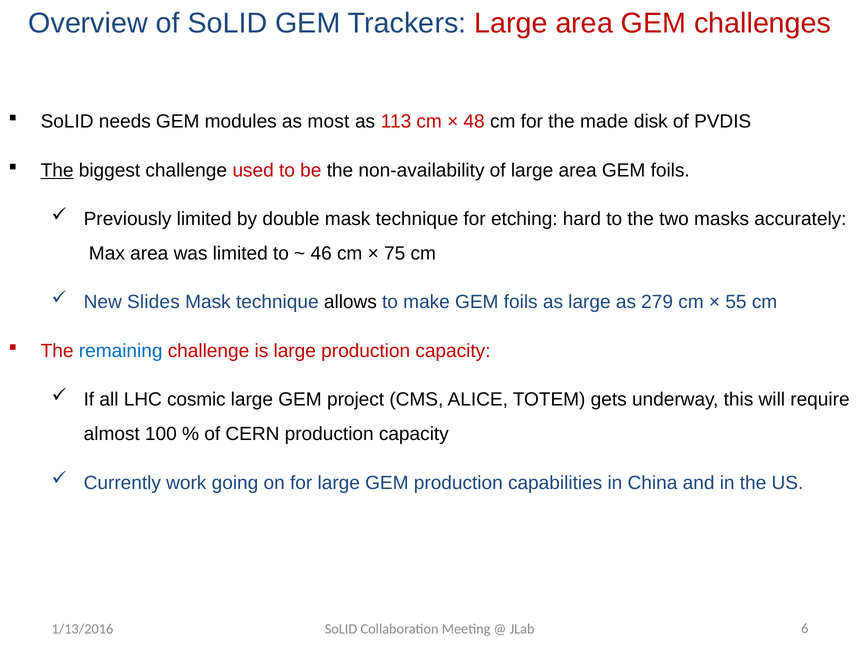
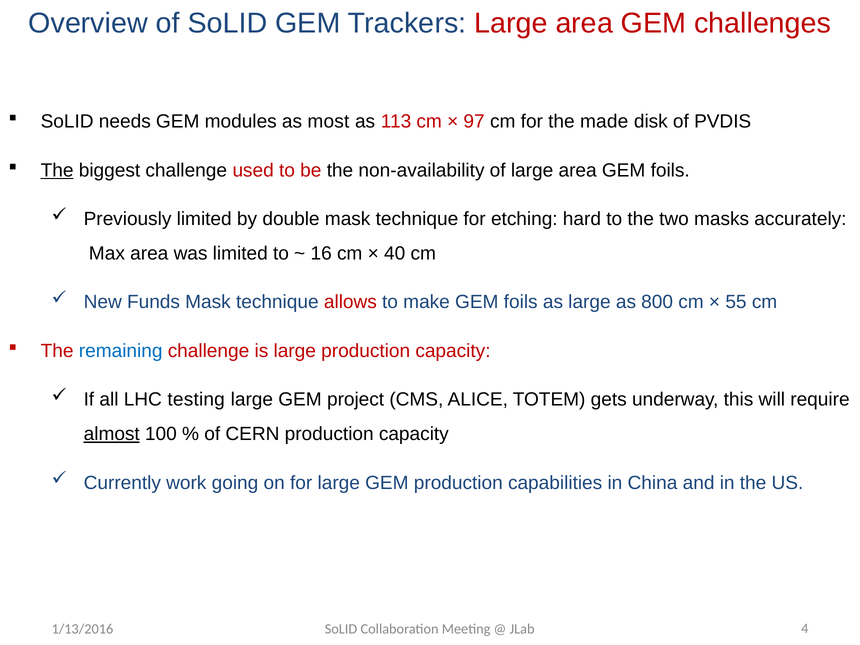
48: 48 -> 97
46: 46 -> 16
75: 75 -> 40
Slides: Slides -> Funds
allows colour: black -> red
279: 279 -> 800
cosmic: cosmic -> testing
almost underline: none -> present
6: 6 -> 4
